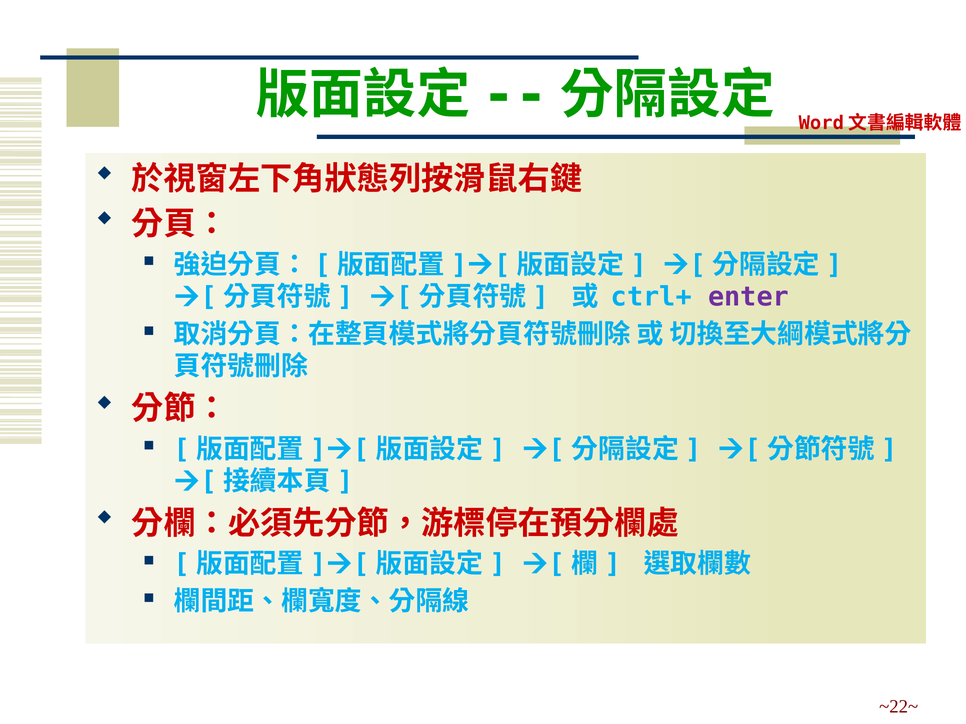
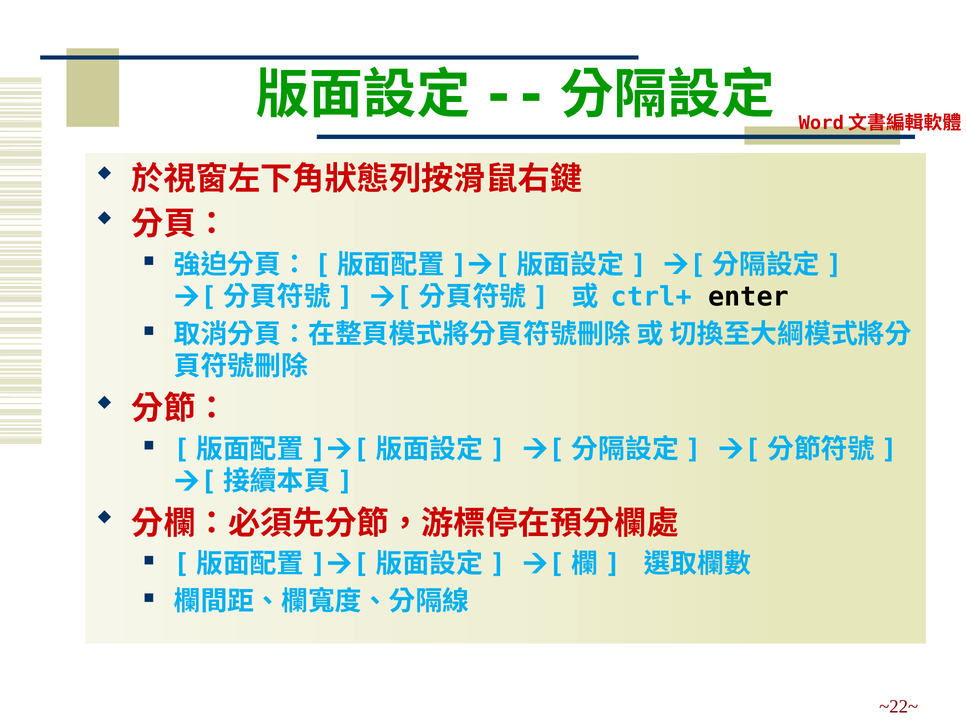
enter colour: purple -> black
